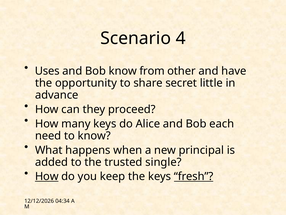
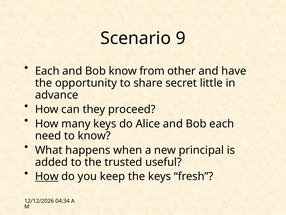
4: 4 -> 9
Uses at (47, 71): Uses -> Each
single: single -> useful
fresh underline: present -> none
